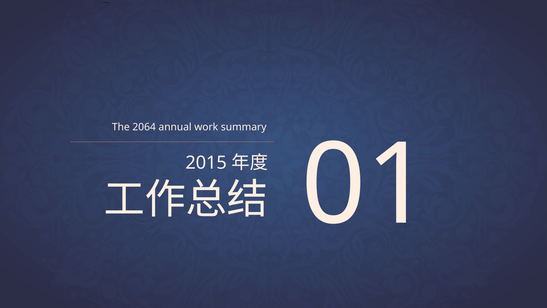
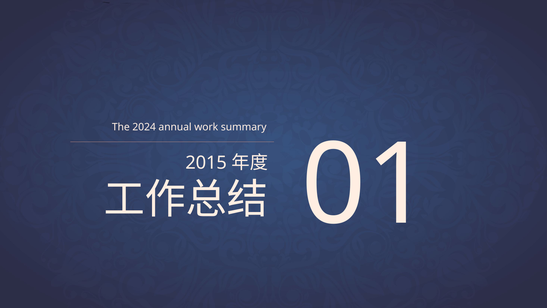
2064: 2064 -> 2024
